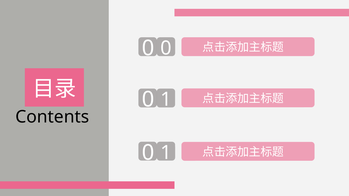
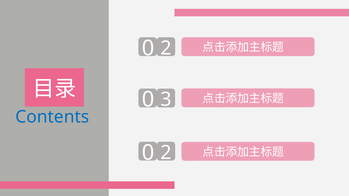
0 at (166, 48): 0 -> 2
1 at (166, 100): 1 -> 3
Contents colour: black -> blue
1 at (166, 153): 1 -> 2
